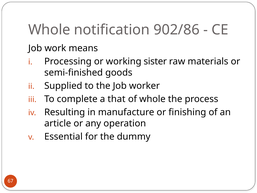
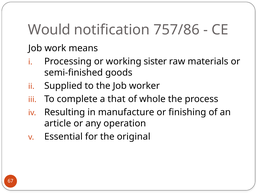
Whole at (49, 30): Whole -> Would
902/86: 902/86 -> 757/86
dummy: dummy -> original
